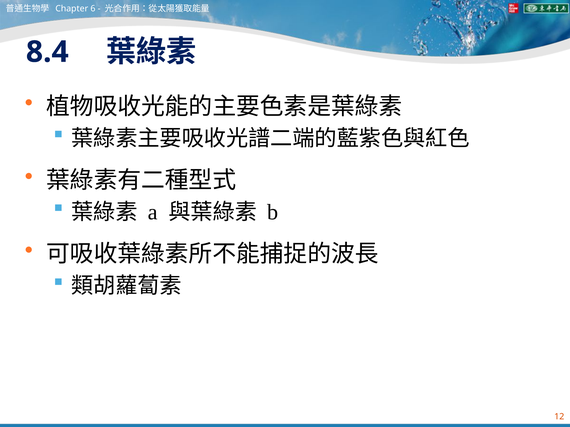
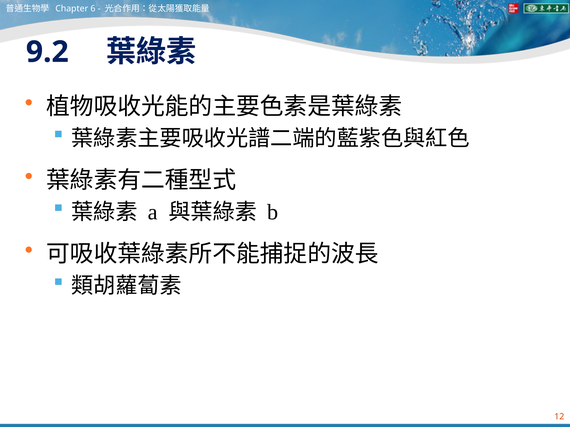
8.4: 8.4 -> 9.2
